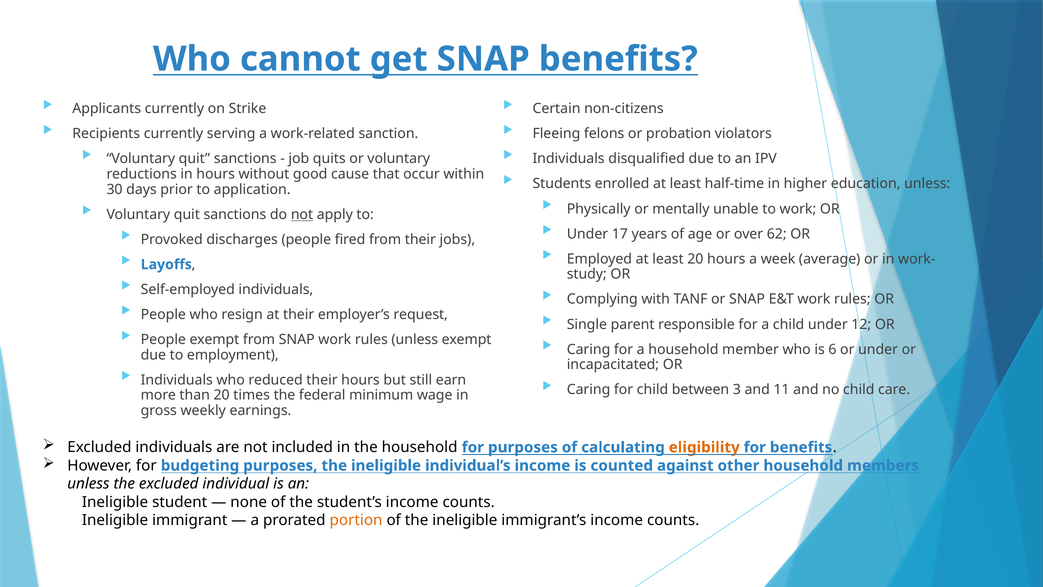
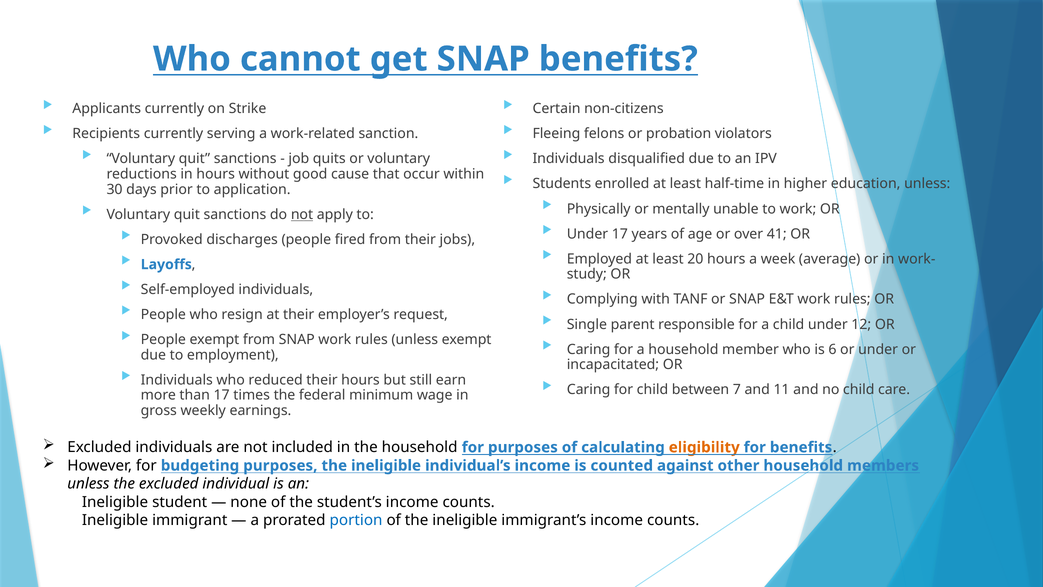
62: 62 -> 41
3: 3 -> 7
than 20: 20 -> 17
portion colour: orange -> blue
